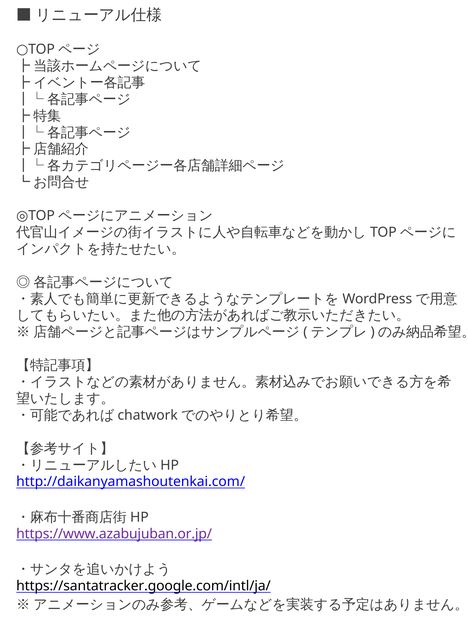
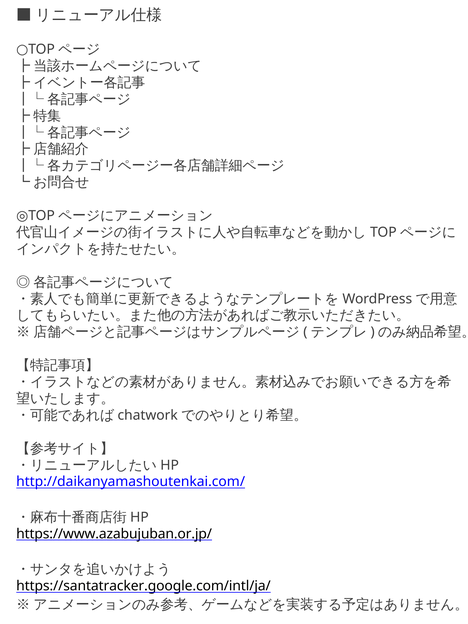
https://www.azabujuban.or.jp/ colour: purple -> black
